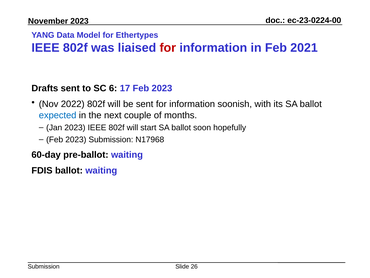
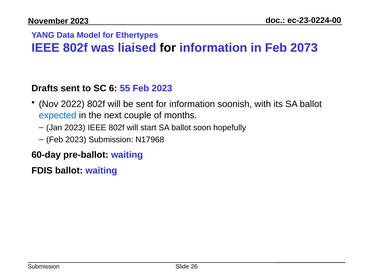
for at (168, 48) colour: red -> black
2021: 2021 -> 2073
17: 17 -> 55
